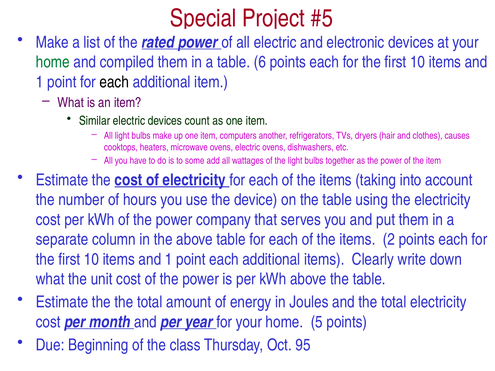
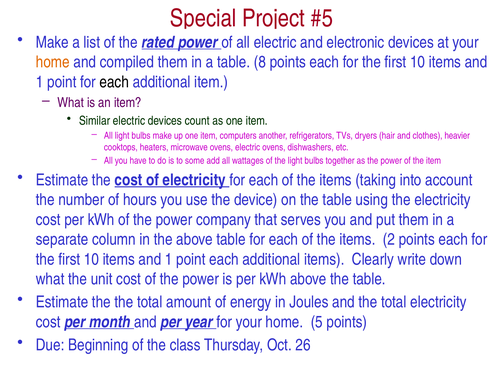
home at (53, 62) colour: green -> orange
6: 6 -> 8
causes: causes -> heavier
95: 95 -> 26
